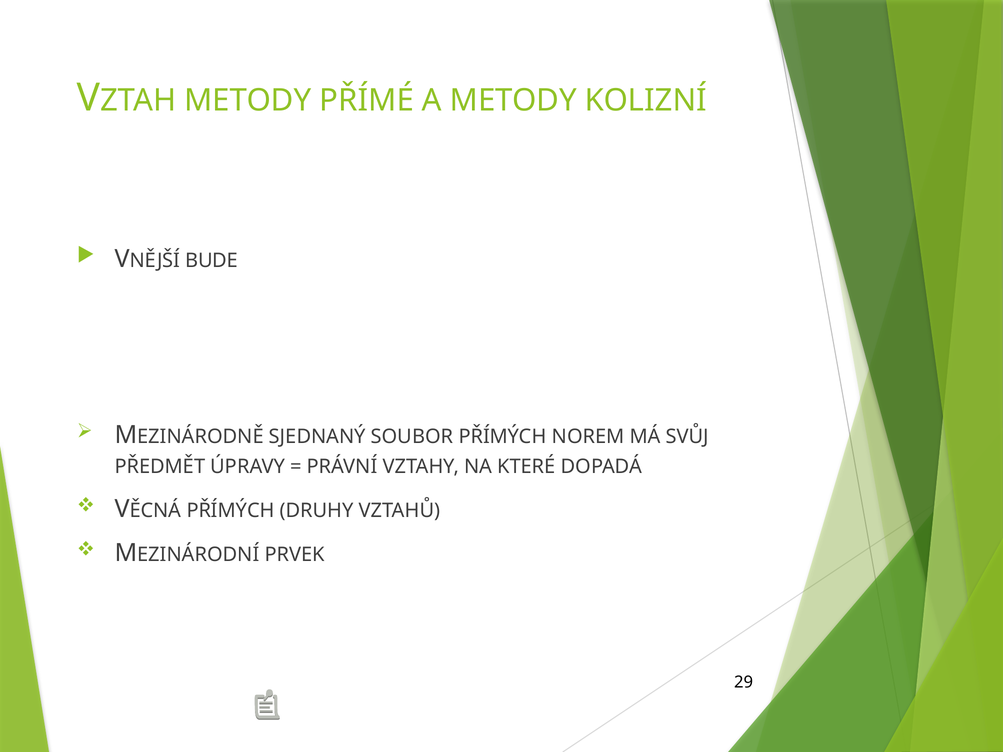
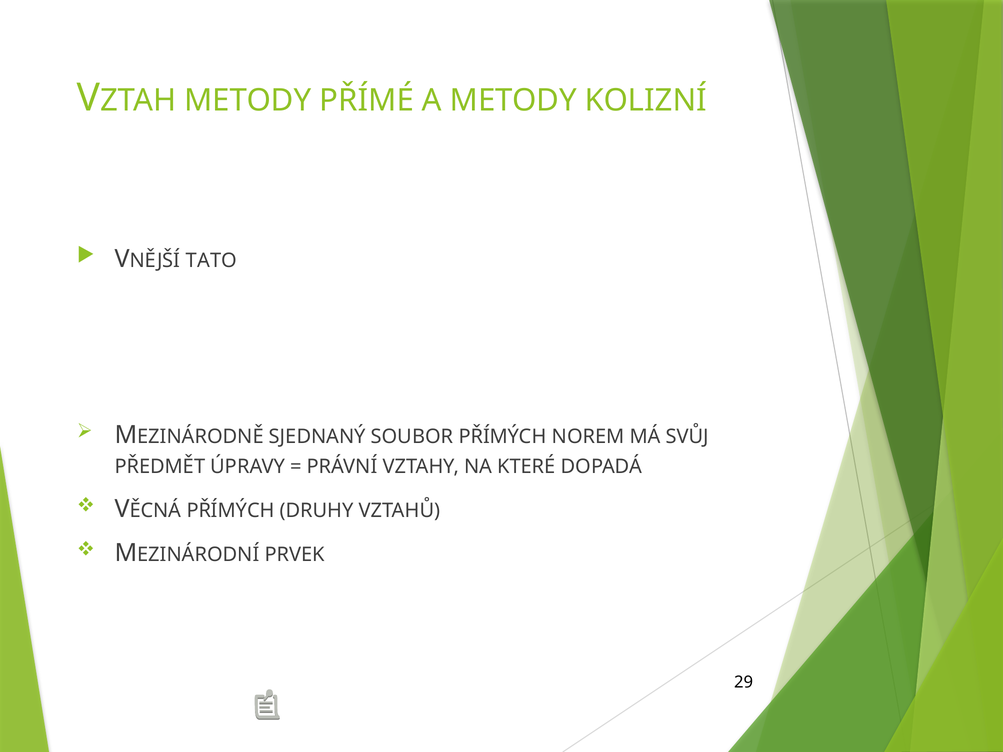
BUDE: BUDE -> TATO
